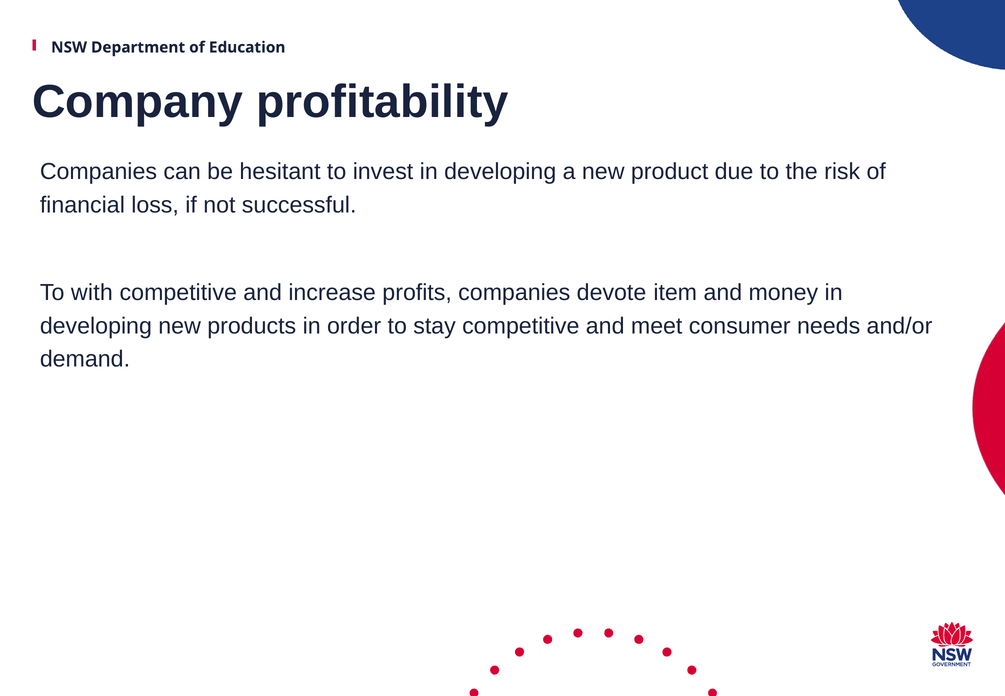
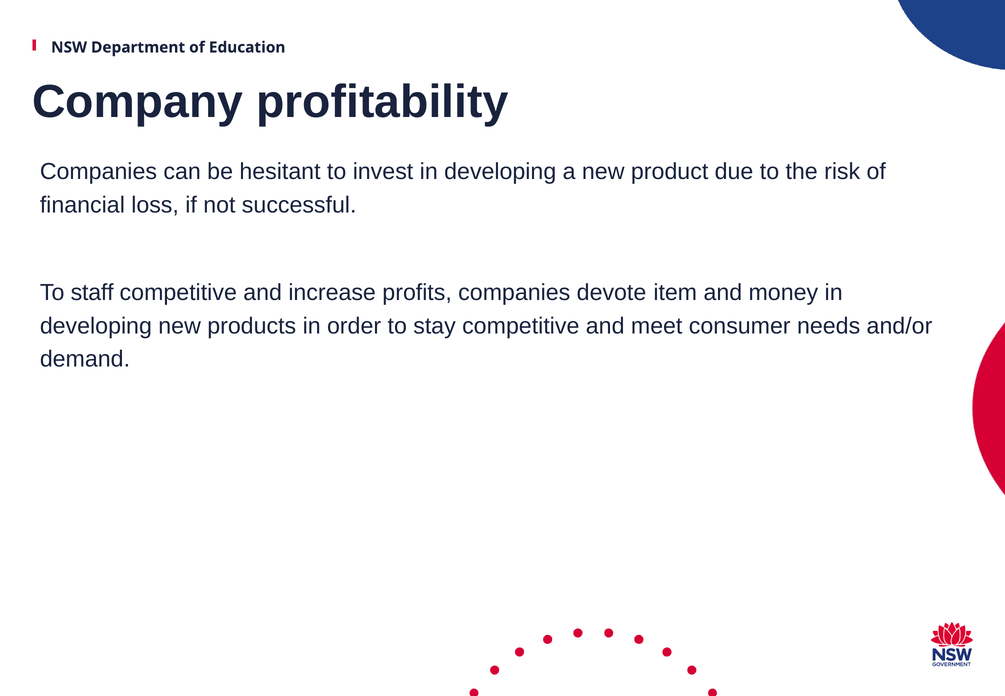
with: with -> staff
